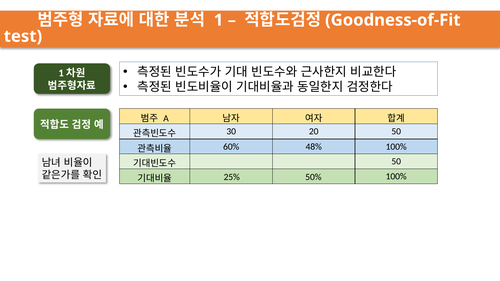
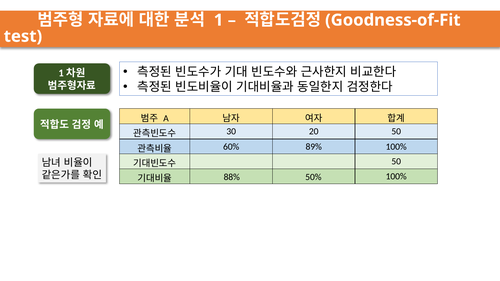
48%: 48% -> 89%
25%: 25% -> 88%
